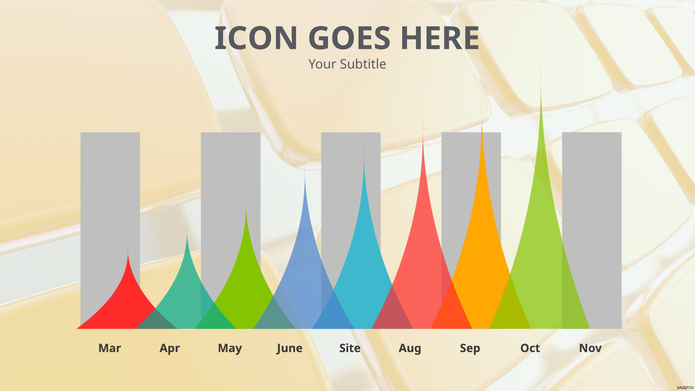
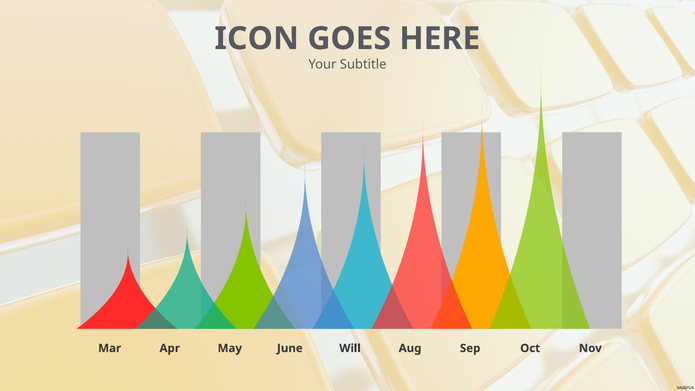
Site: Site -> Will
